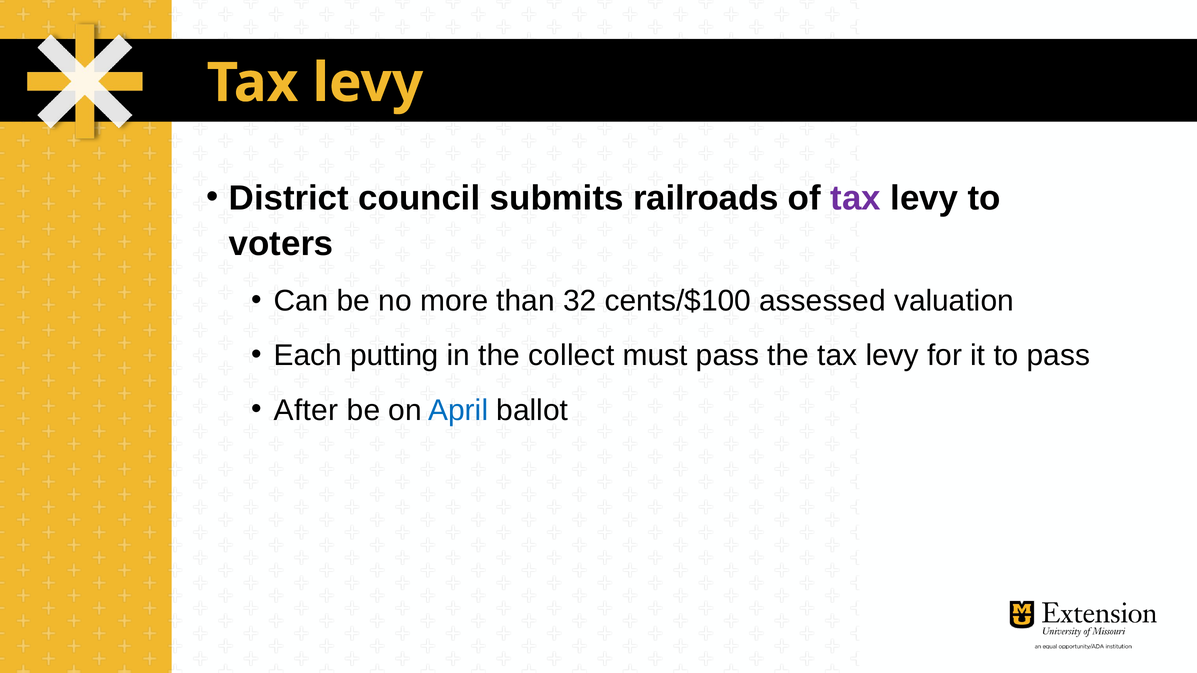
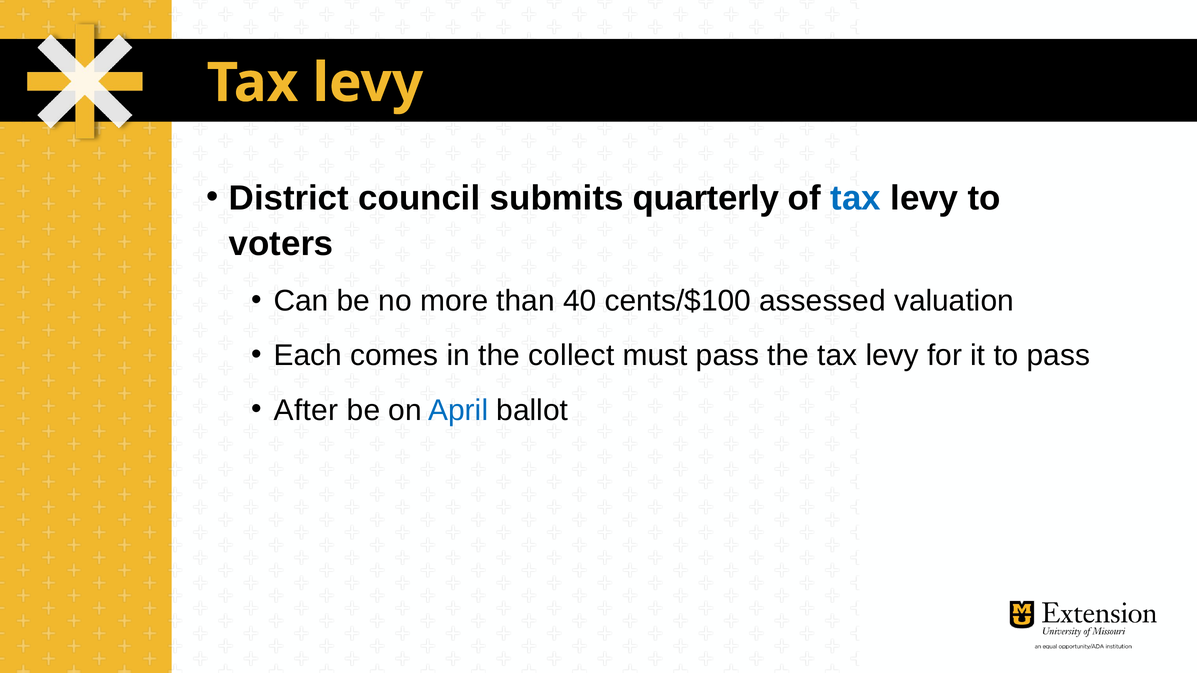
railroads: railroads -> quarterly
tax at (856, 198) colour: purple -> blue
32: 32 -> 40
putting: putting -> comes
